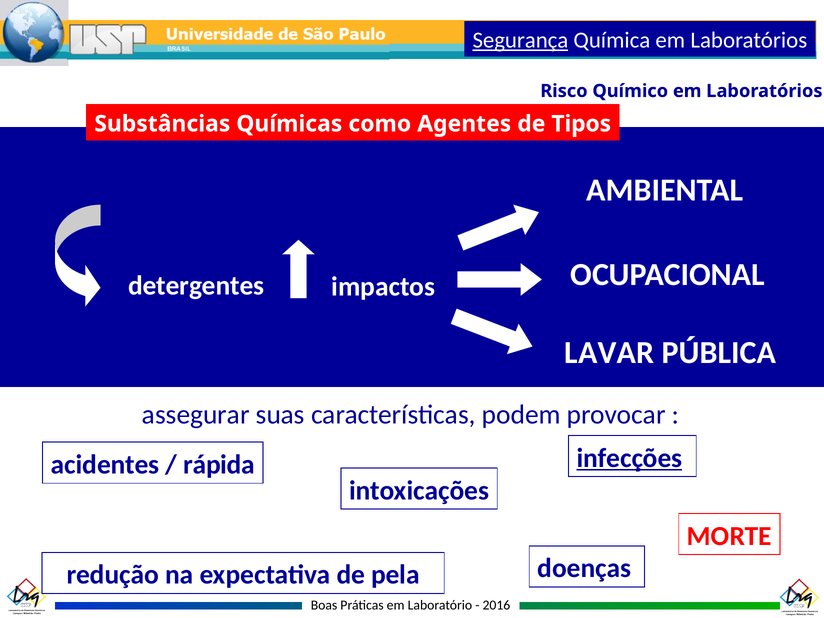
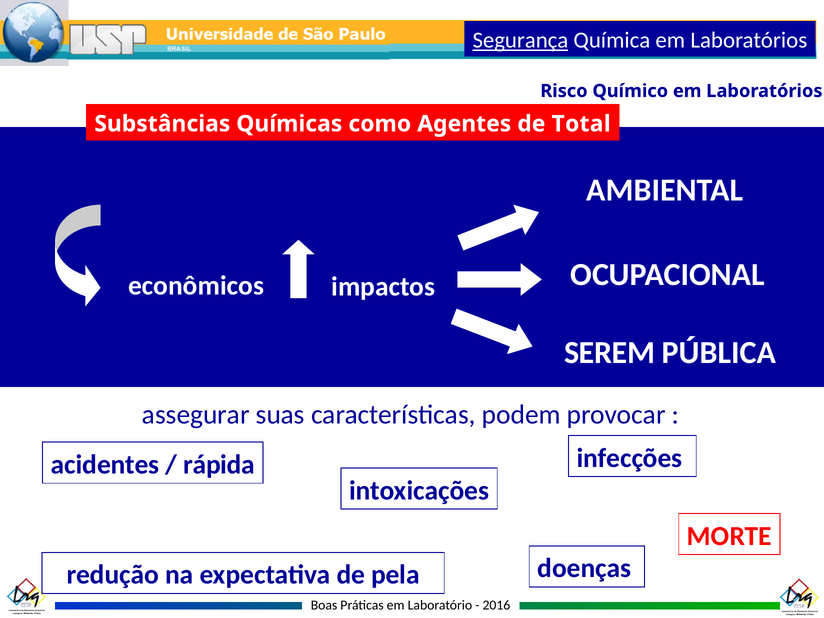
Tipos: Tipos -> Total
detergentes: detergentes -> econômicos
LAVAR: LAVAR -> SEREM
infecções underline: present -> none
